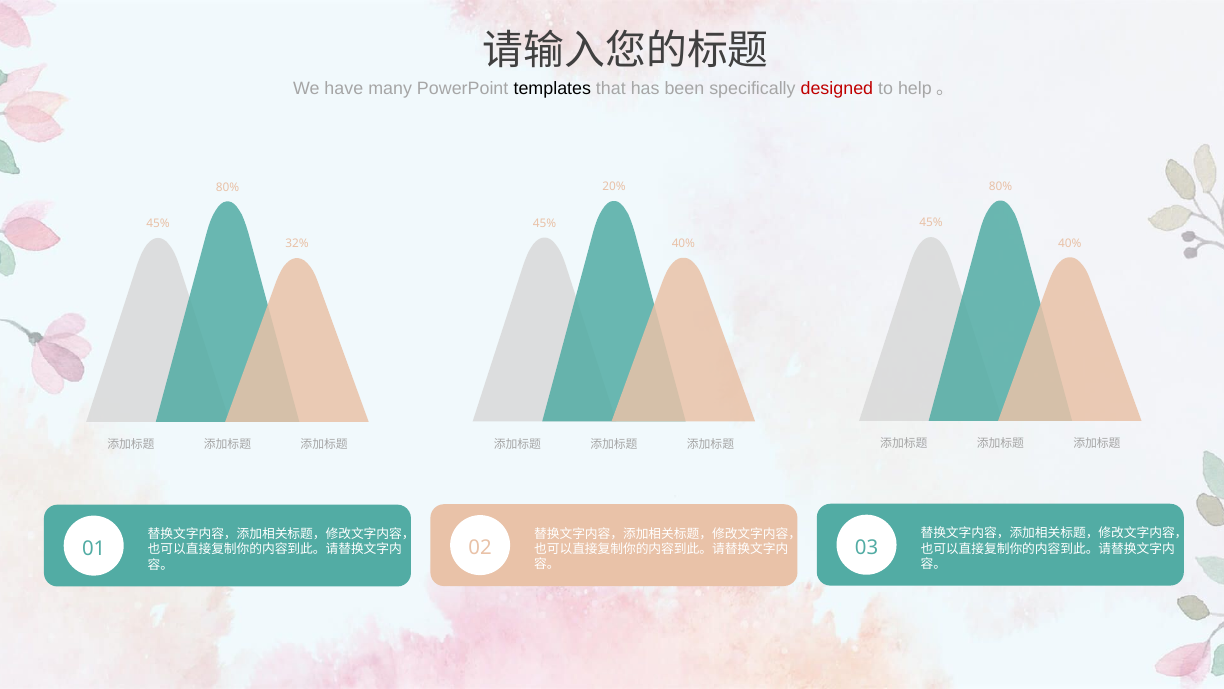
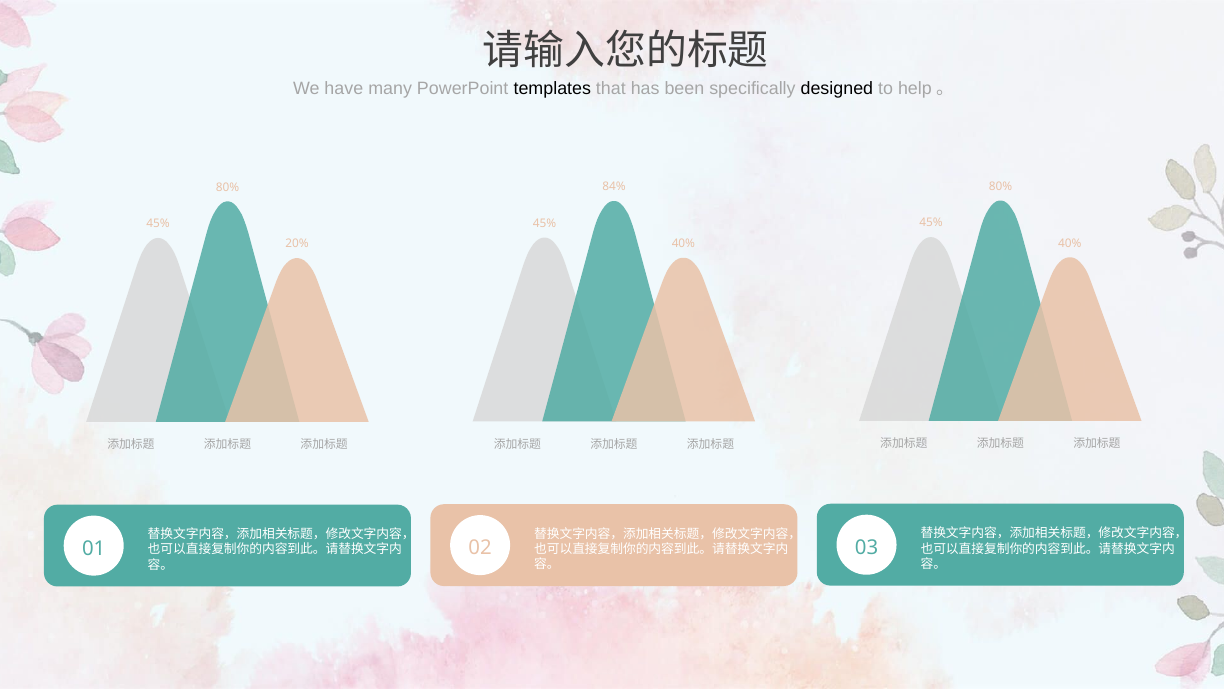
designed colour: red -> black
20%: 20% -> 84%
32%: 32% -> 20%
